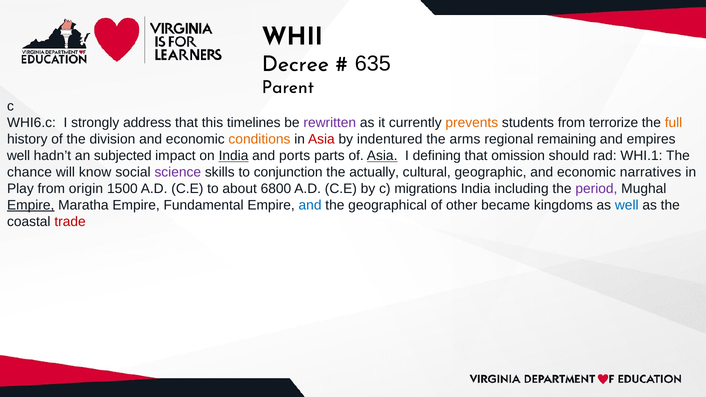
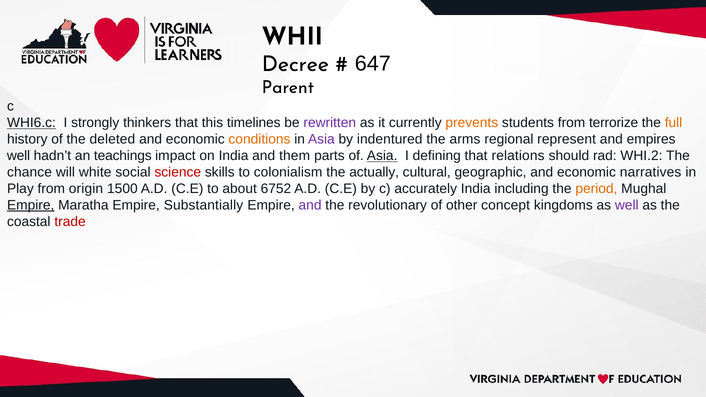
635: 635 -> 647
WHI6.c underline: none -> present
address: address -> thinkers
division: division -> deleted
Asia at (321, 139) colour: red -> purple
remaining: remaining -> represent
subjected: subjected -> teachings
India at (234, 156) underline: present -> none
ports: ports -> them
omission: omission -> relations
WHI.1: WHI.1 -> WHI.2
know: know -> white
science colour: purple -> red
conjunction: conjunction -> colonialism
6800: 6800 -> 6752
migrations: migrations -> accurately
period colour: purple -> orange
Fundamental: Fundamental -> Substantially
and at (310, 205) colour: blue -> purple
geographical: geographical -> revolutionary
became: became -> concept
well at (627, 205) colour: blue -> purple
